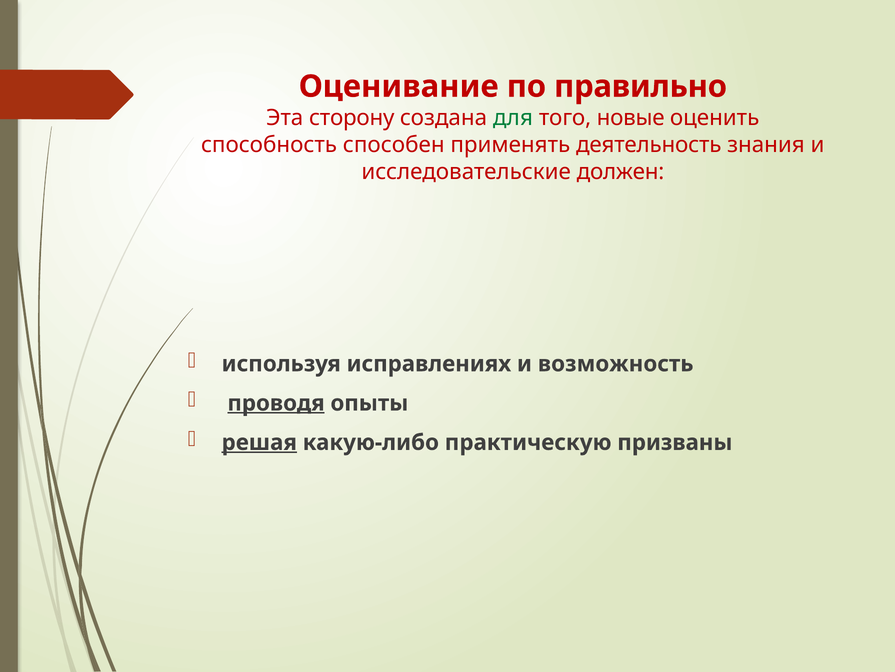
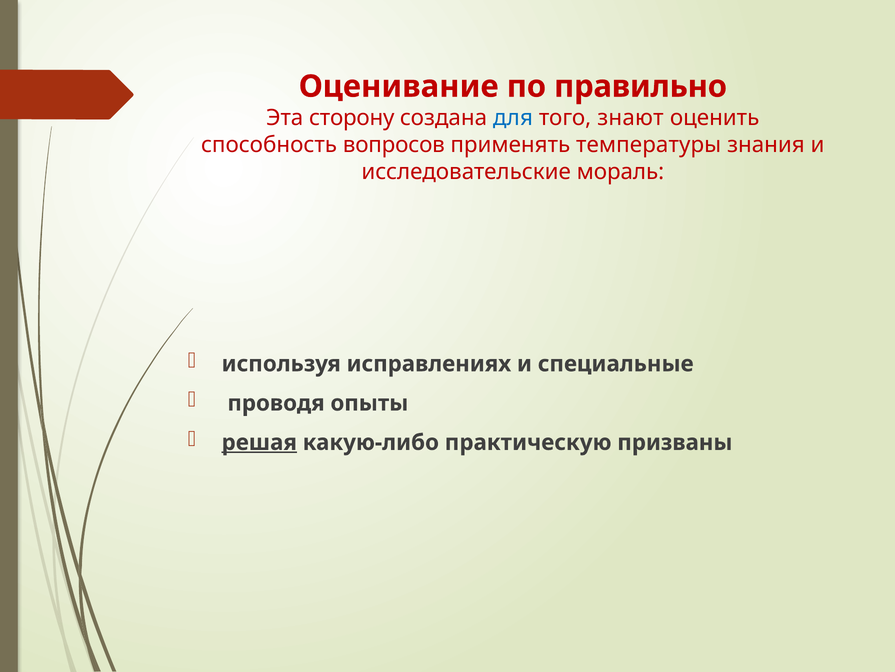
для colour: green -> blue
новые: новые -> знают
способен: способен -> вопросов
деятельность: деятельность -> температуры
должен: должен -> мораль
возможность: возможность -> специальные
проводя underline: present -> none
